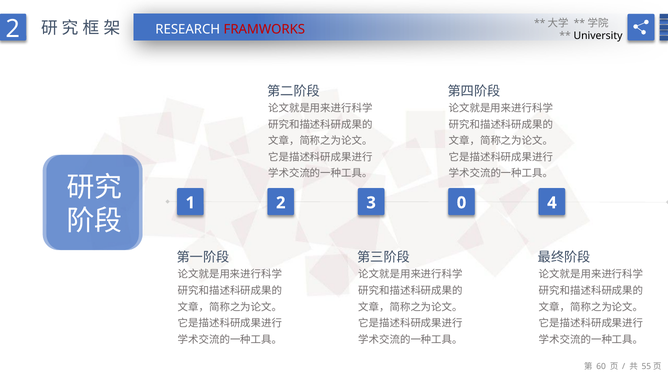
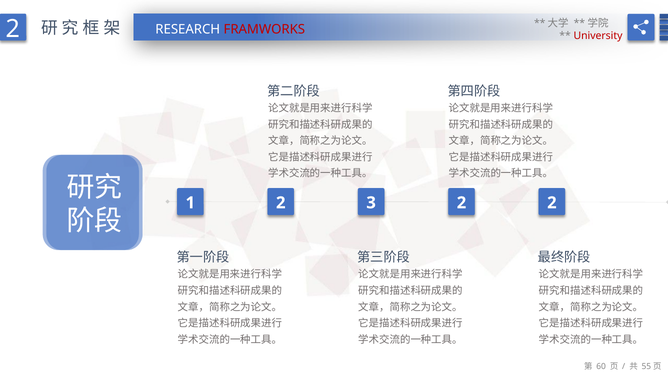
University colour: black -> red
1 0: 0 -> 2
4 at (552, 203): 4 -> 2
